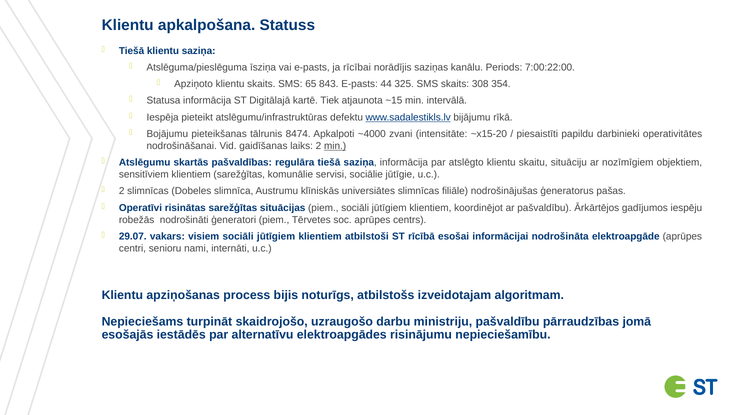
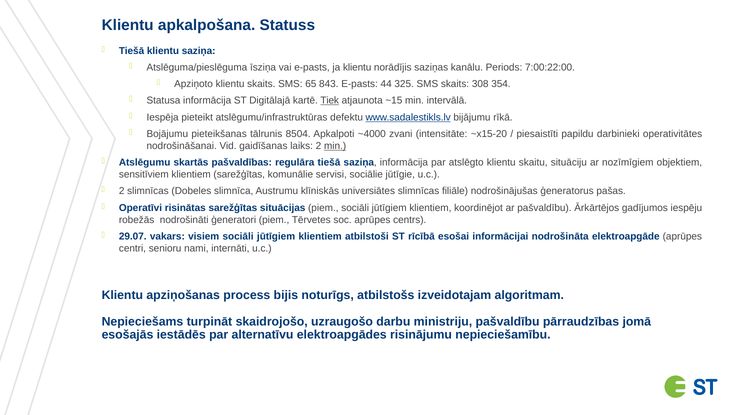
ja rīcībai: rīcībai -> klientu
Tiek underline: none -> present
8474: 8474 -> 8504
